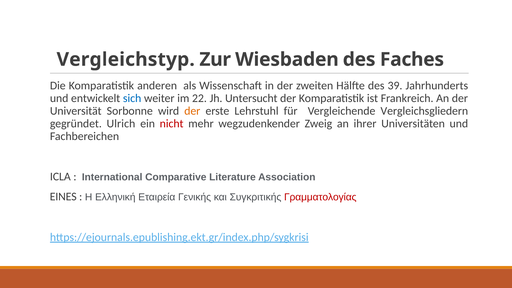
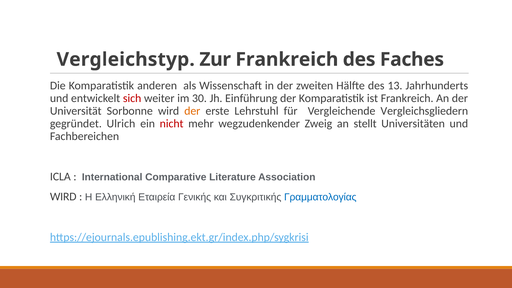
Zur Wiesbaden: Wiesbaden -> Frankreich
39: 39 -> 13
sich colour: blue -> red
22: 22 -> 30
Untersucht: Untersucht -> Einführung
ihrer: ihrer -> stellt
EINES at (63, 197): EINES -> WIRD
Γραμματολογίας colour: red -> blue
